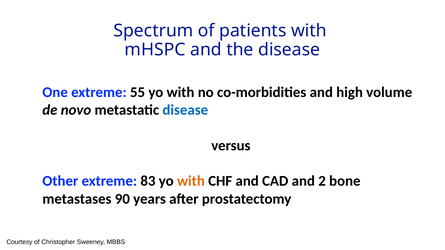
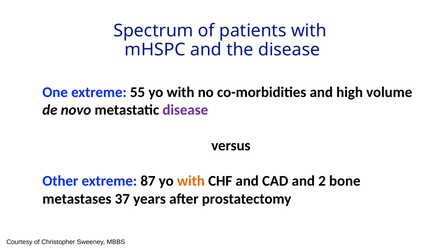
disease at (185, 110) colour: blue -> purple
83: 83 -> 87
90: 90 -> 37
